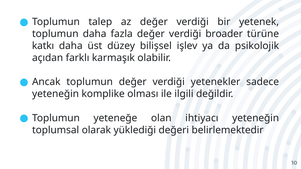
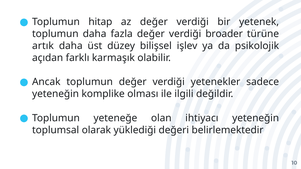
talep: talep -> hitap
katkı: katkı -> artık
